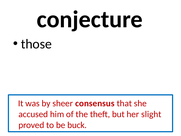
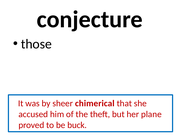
consensus: consensus -> chimerical
slight: slight -> plane
